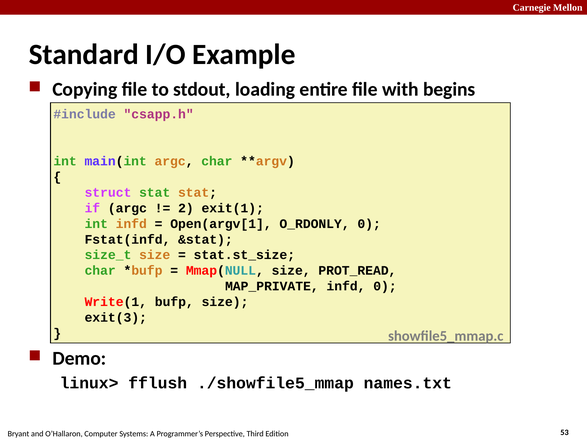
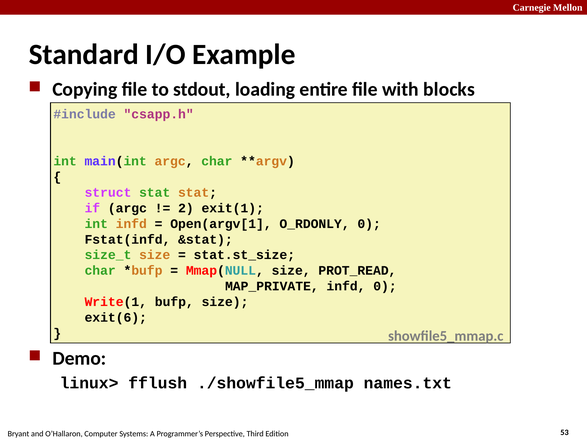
begins: begins -> blocks
exit(3: exit(3 -> exit(6
